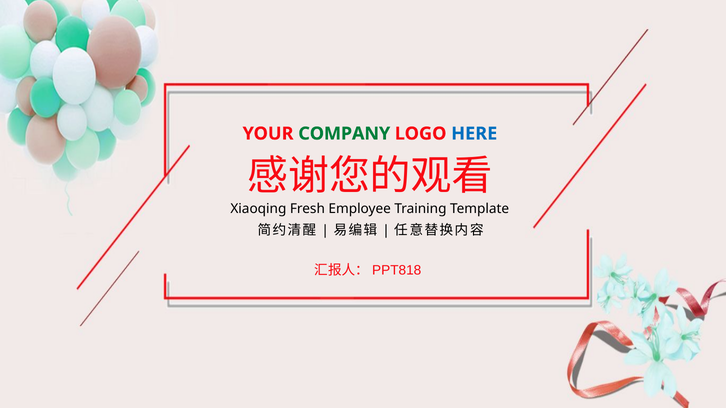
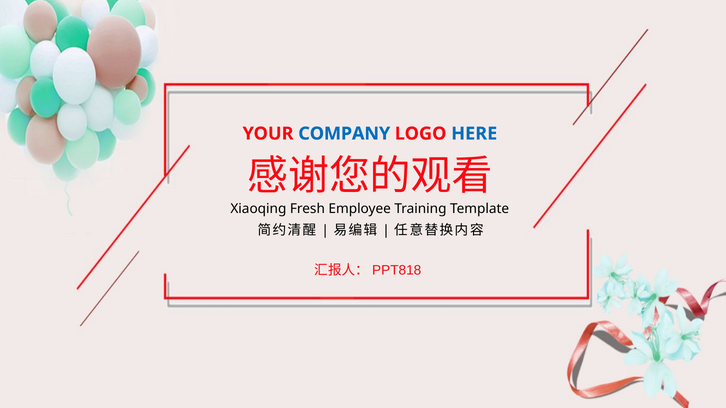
COMPANY colour: green -> blue
